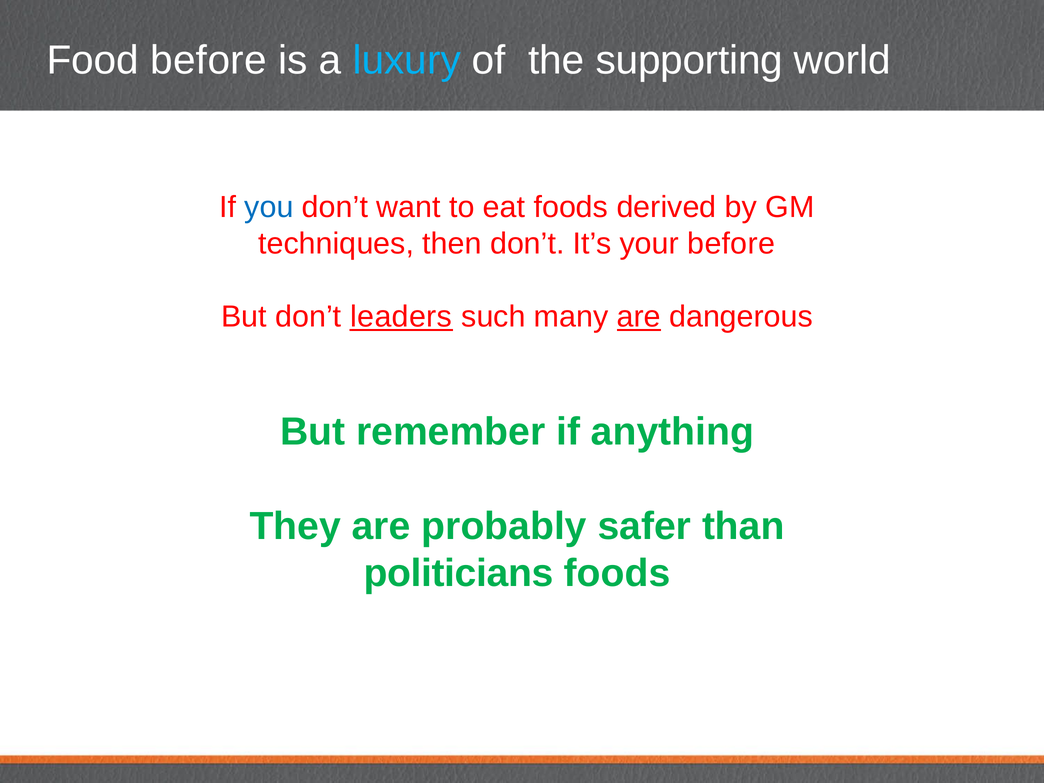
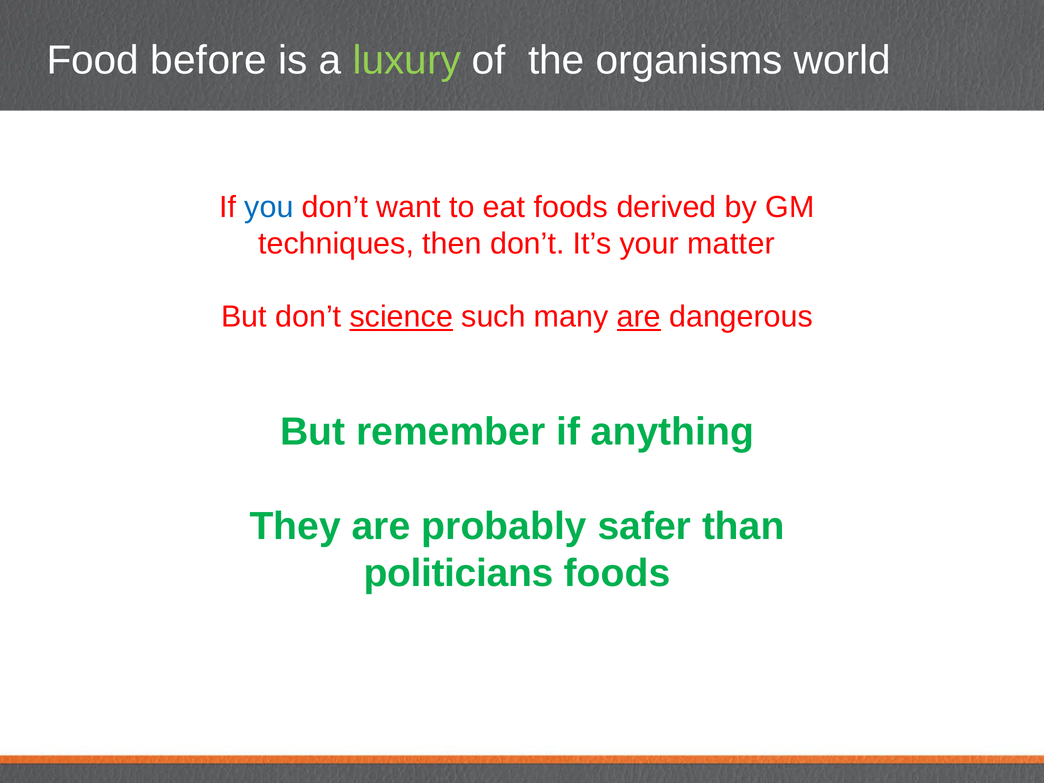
luxury colour: light blue -> light green
supporting: supporting -> organisms
your before: before -> matter
leaders: leaders -> science
